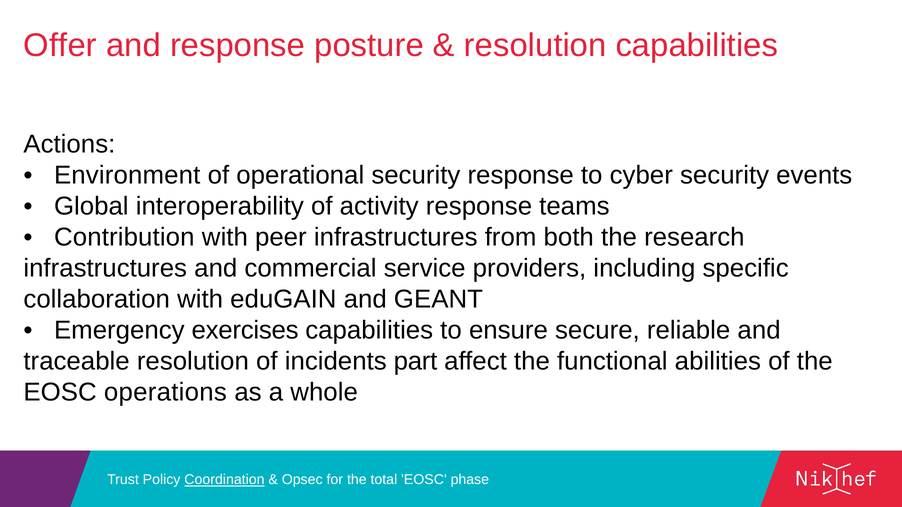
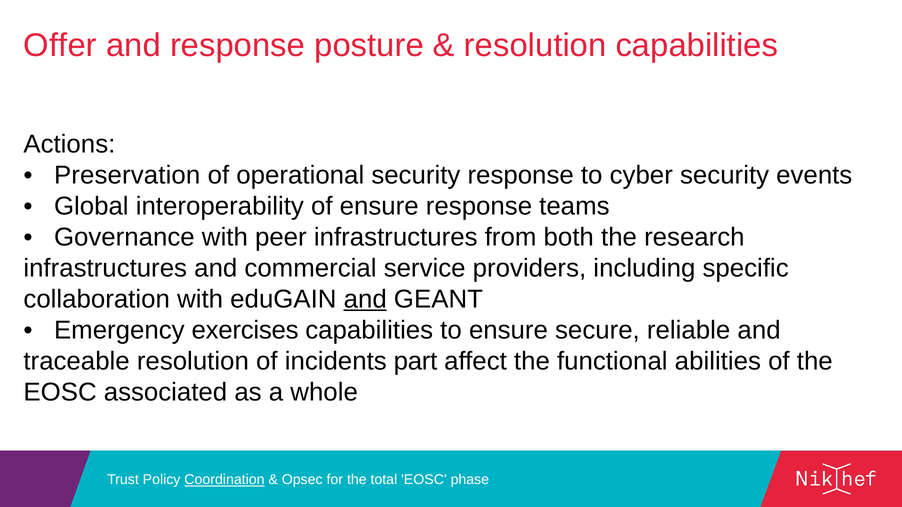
Environment: Environment -> Preservation
of activity: activity -> ensure
Contribution: Contribution -> Governance
and at (365, 299) underline: none -> present
operations: operations -> associated
